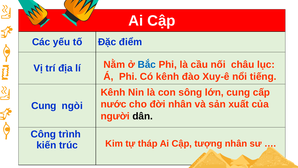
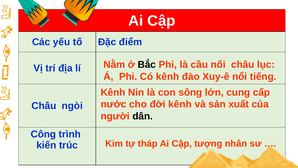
Bắc colour: blue -> black
đời nhân: nhân -> kênh
Cung at (44, 106): Cung -> Châu
